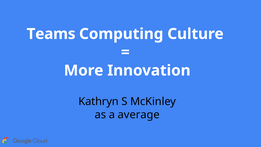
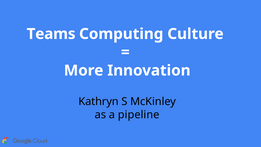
average: average -> pipeline
